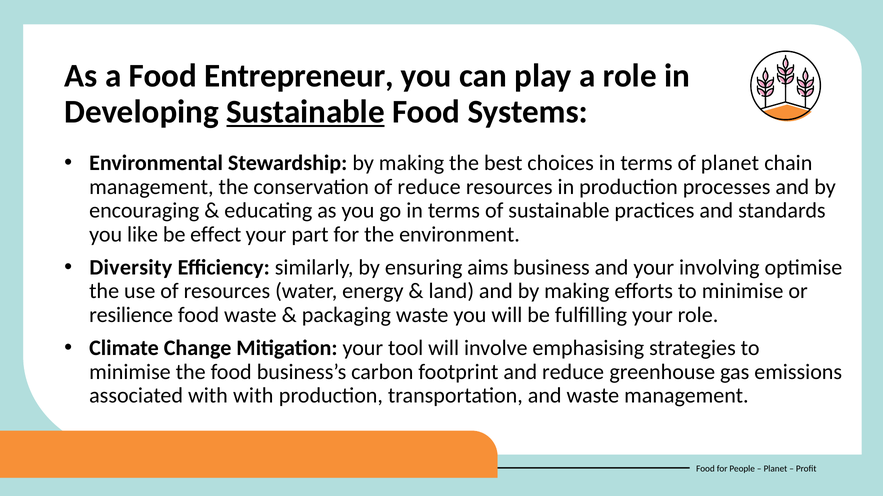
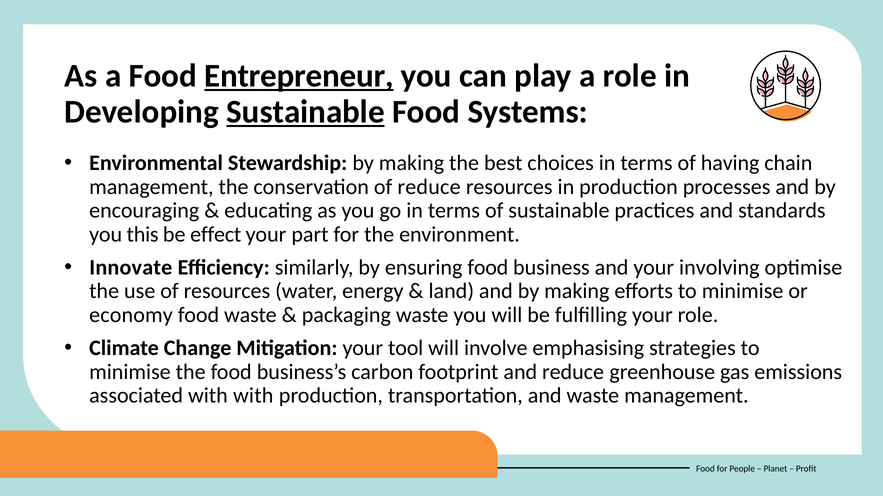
Entrepreneur underline: none -> present
of planet: planet -> having
like: like -> this
Diversity: Diversity -> Innovate
ensuring aims: aims -> food
resilience: resilience -> economy
